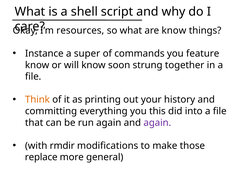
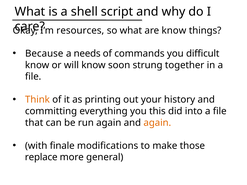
Instance: Instance -> Because
super: super -> needs
feature: feature -> difficult
again at (157, 123) colour: purple -> orange
rmdir: rmdir -> finale
